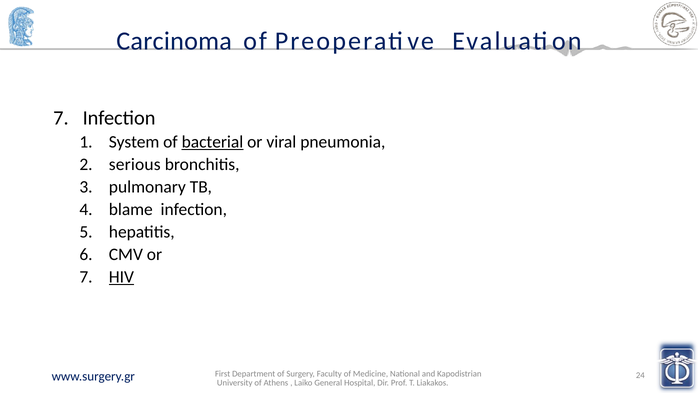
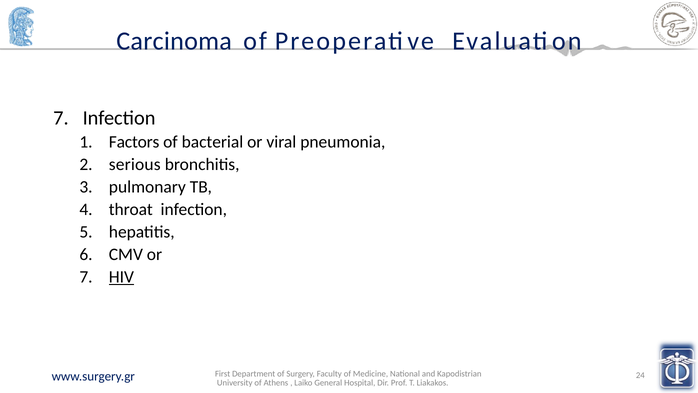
System: System -> Factors
bacterial underline: present -> none
blame: blame -> throat
